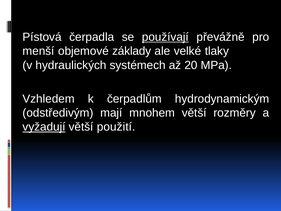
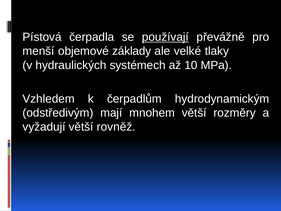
20: 20 -> 10
vyžadují underline: present -> none
použití: použití -> rovněž
